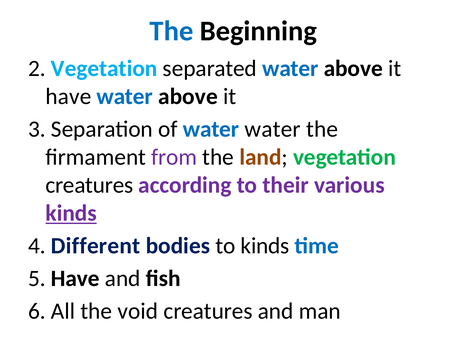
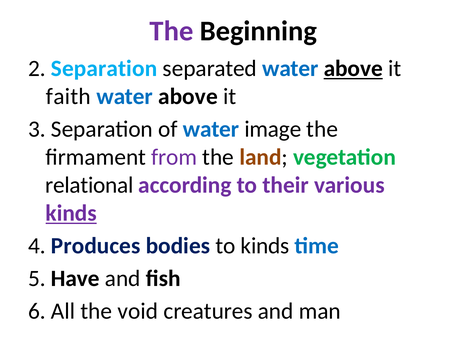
The at (171, 31) colour: blue -> purple
2 Vegetation: Vegetation -> Separation
above at (353, 69) underline: none -> present
have at (68, 97): have -> faith
water water: water -> image
creatures at (89, 185): creatures -> relational
Different: Different -> Produces
